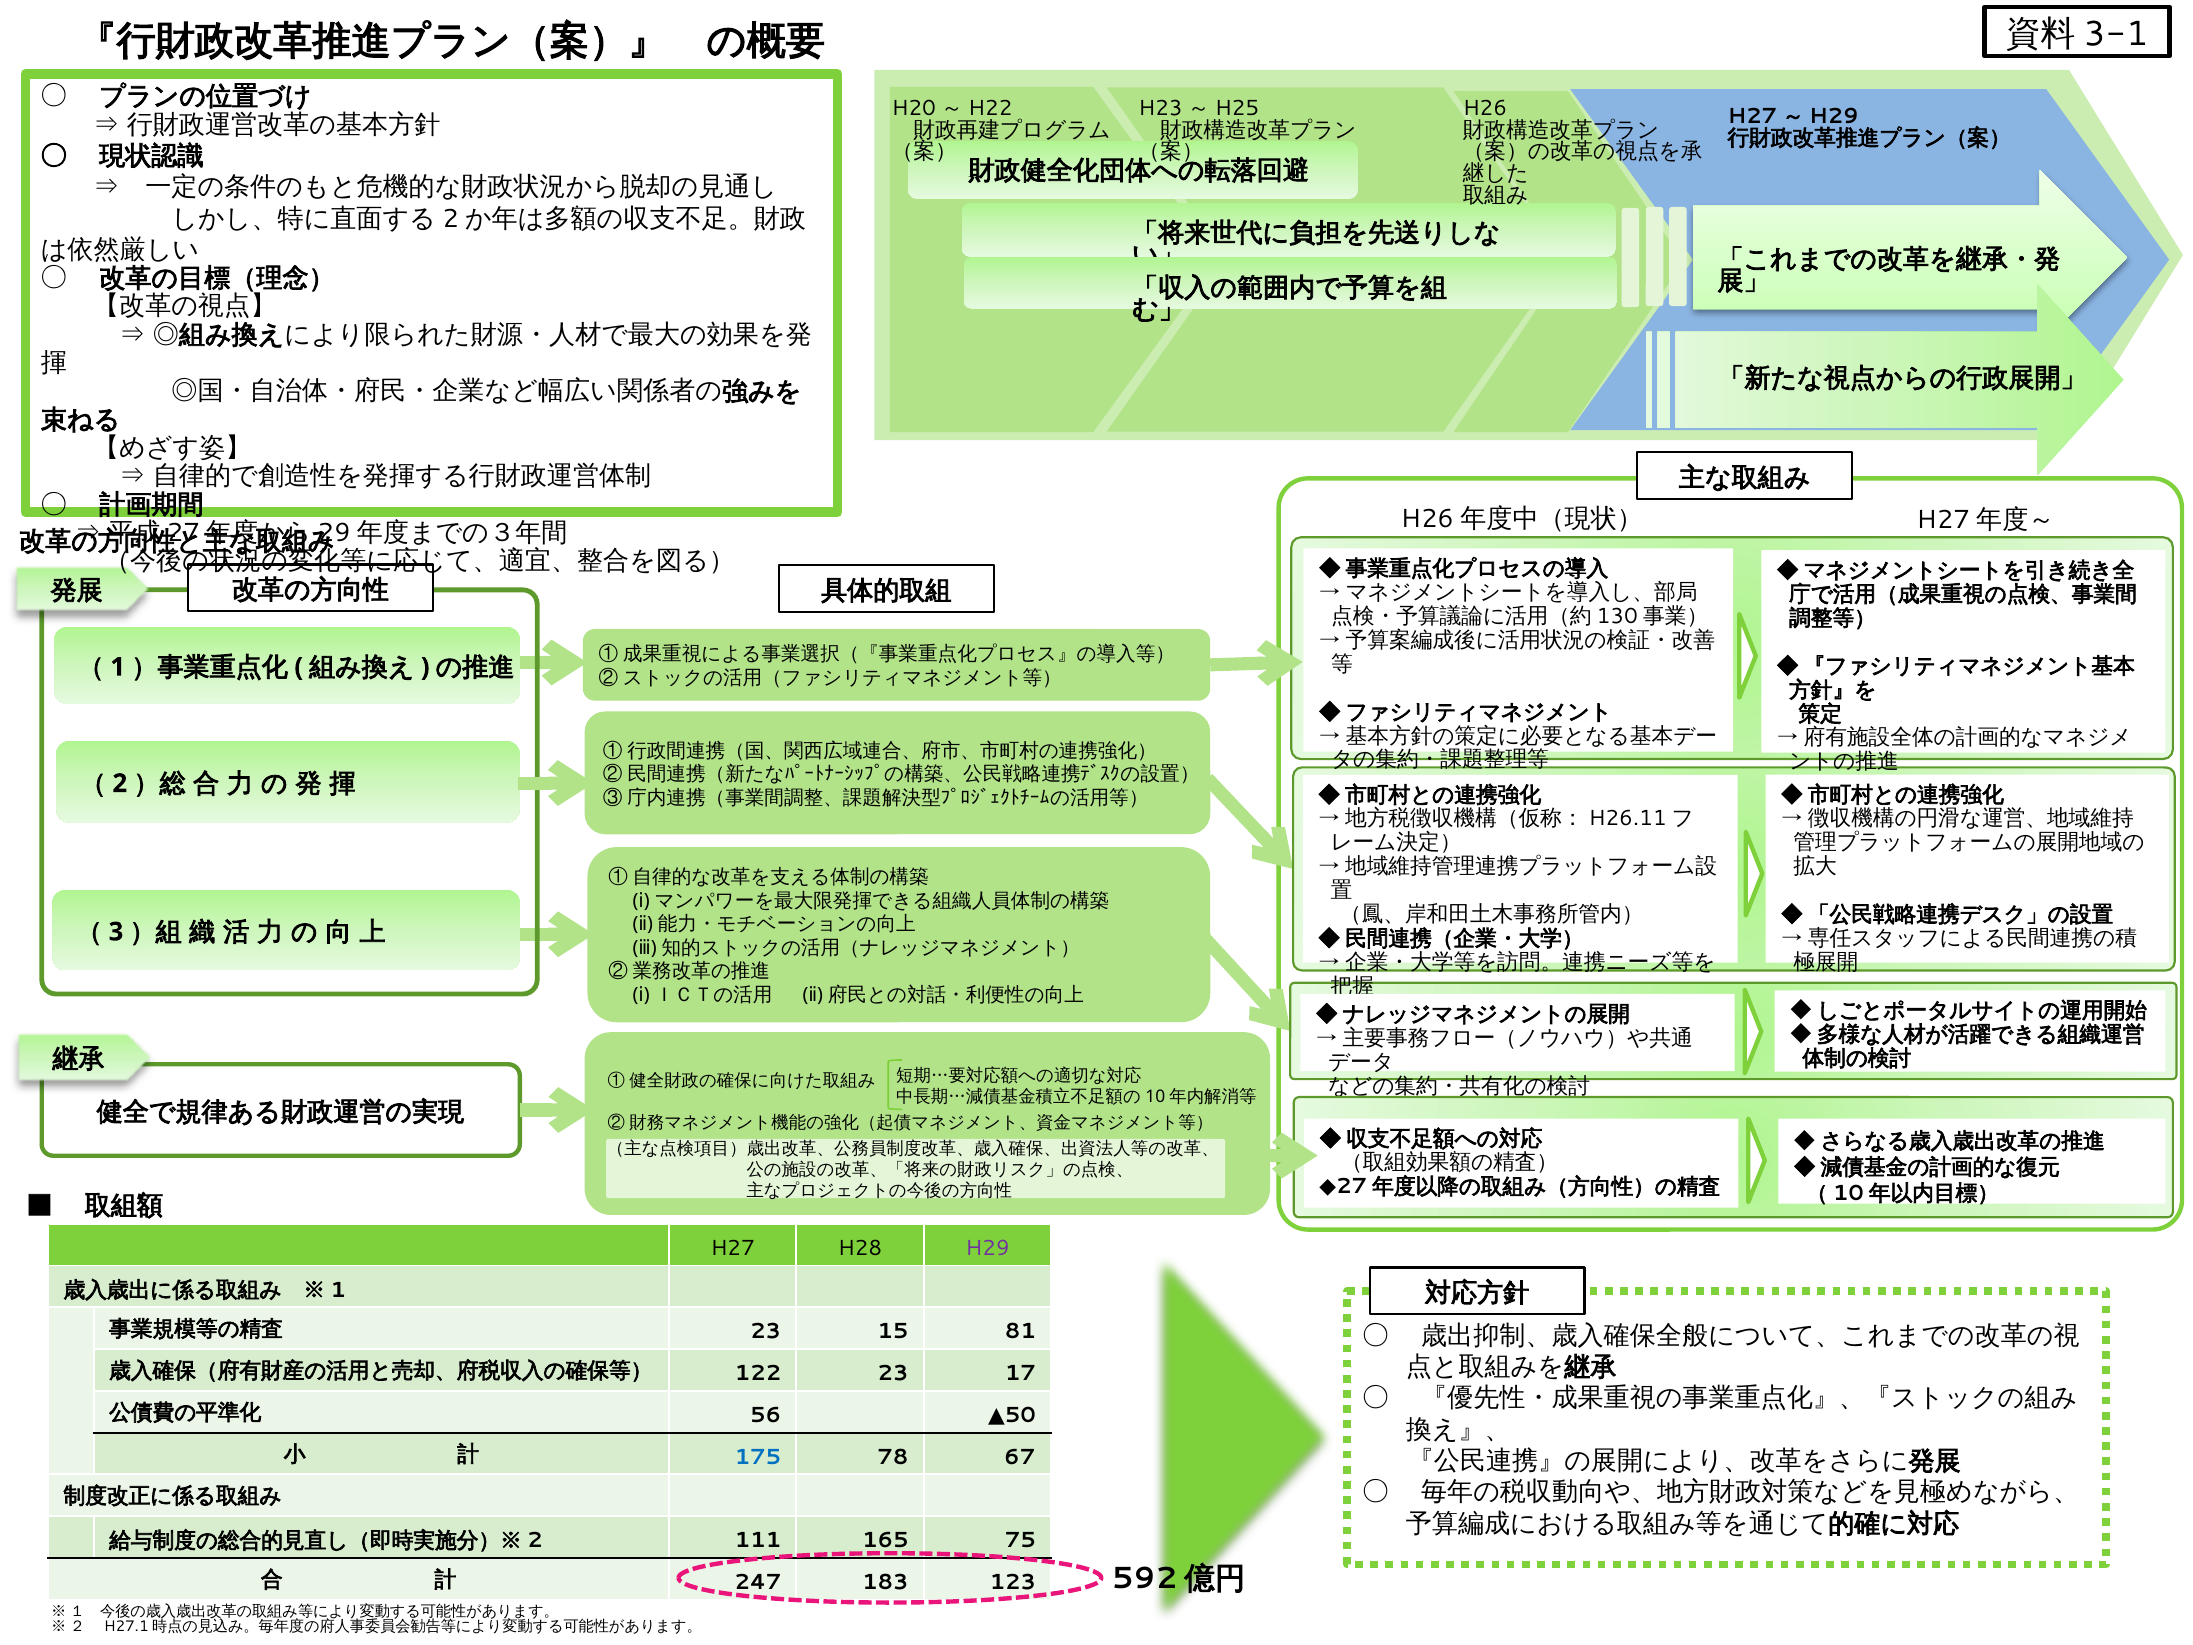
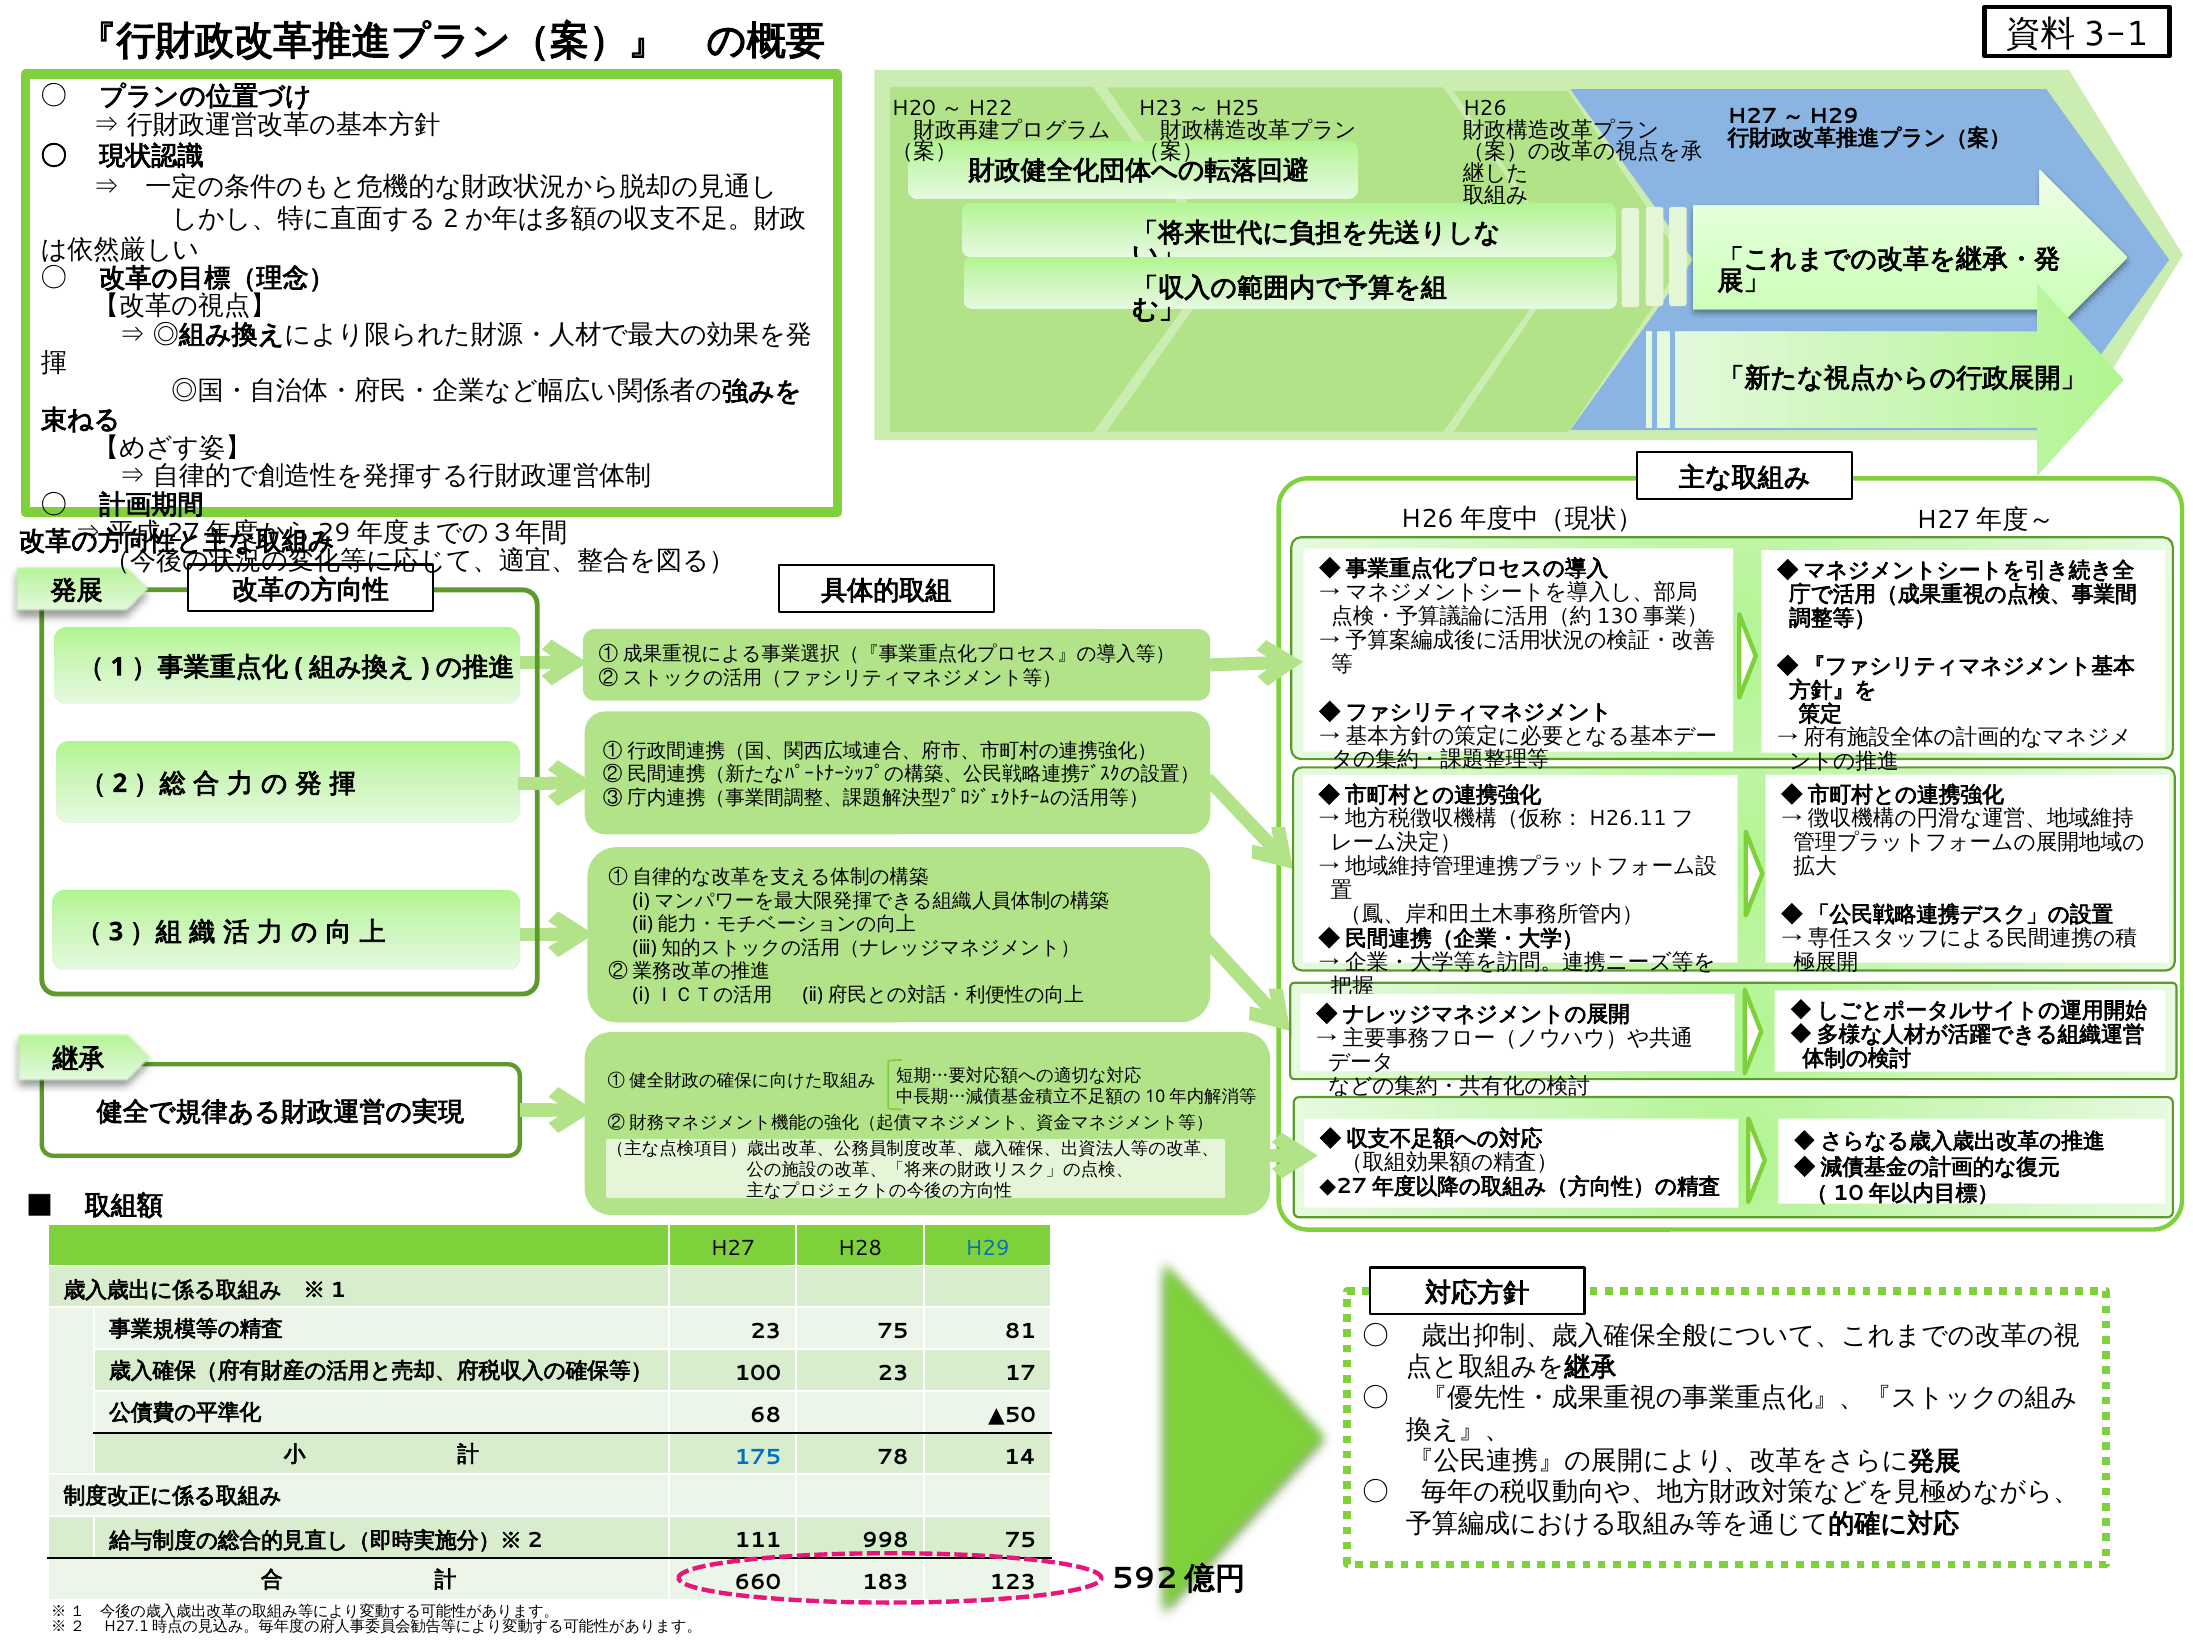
H29 colour: purple -> blue
23 15: 15 -> 75
122: 122 -> 100
56: 56 -> 68
67: 67 -> 14
165: 165 -> 998
247: 247 -> 660
